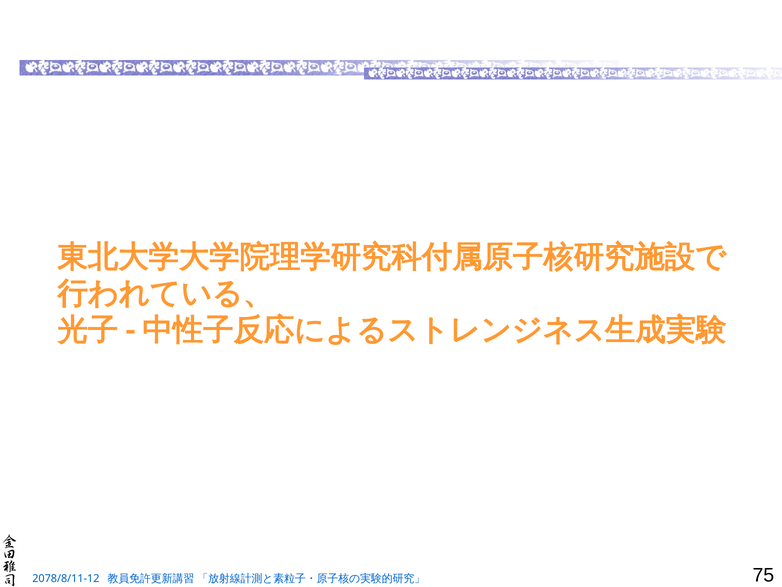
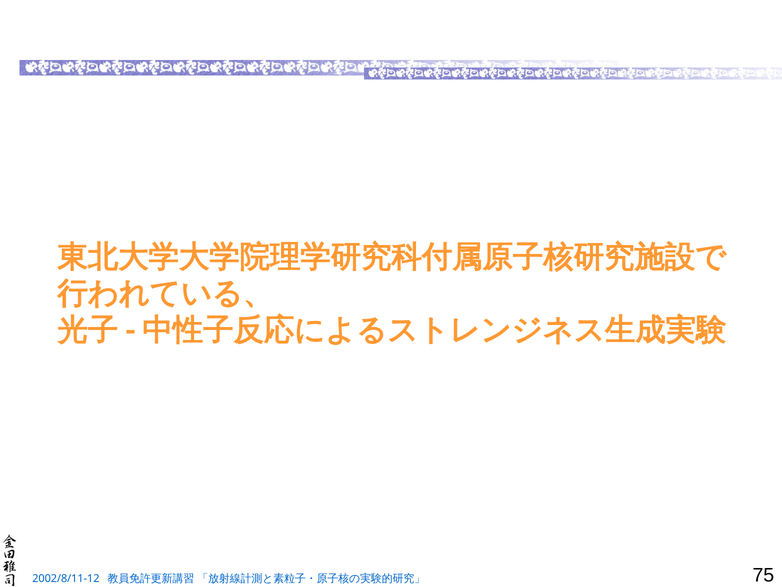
2078/8/11-12: 2078/8/11-12 -> 2002/8/11-12
